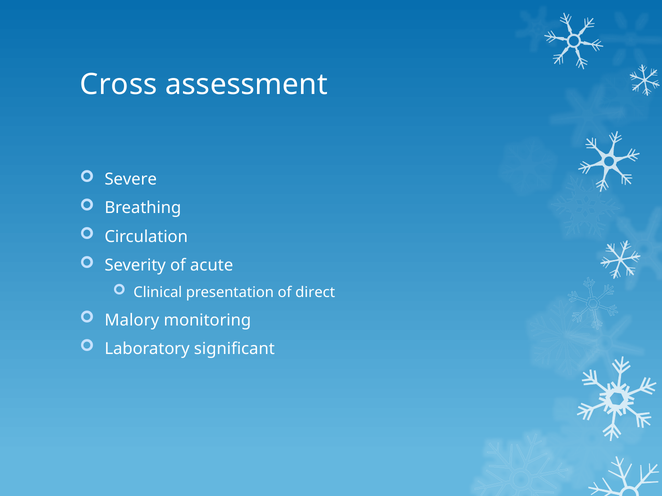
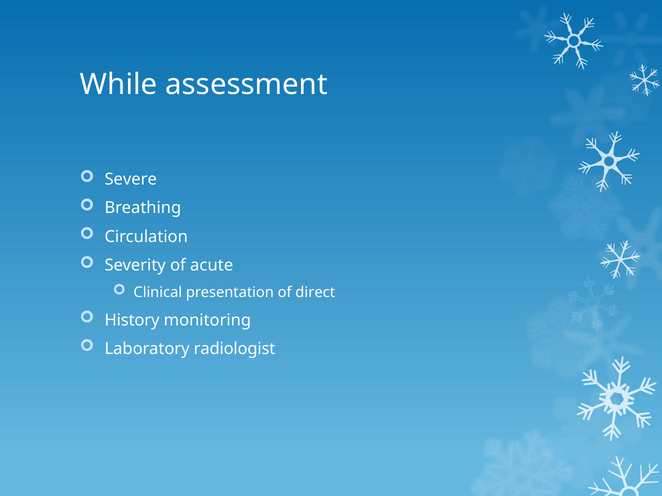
Cross: Cross -> While
Malory: Malory -> History
significant: significant -> radiologist
